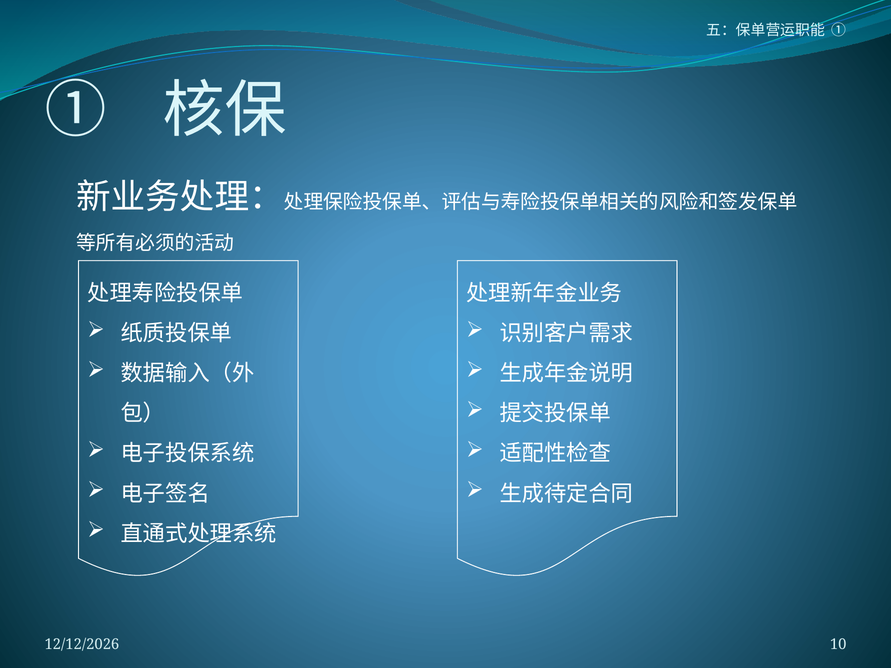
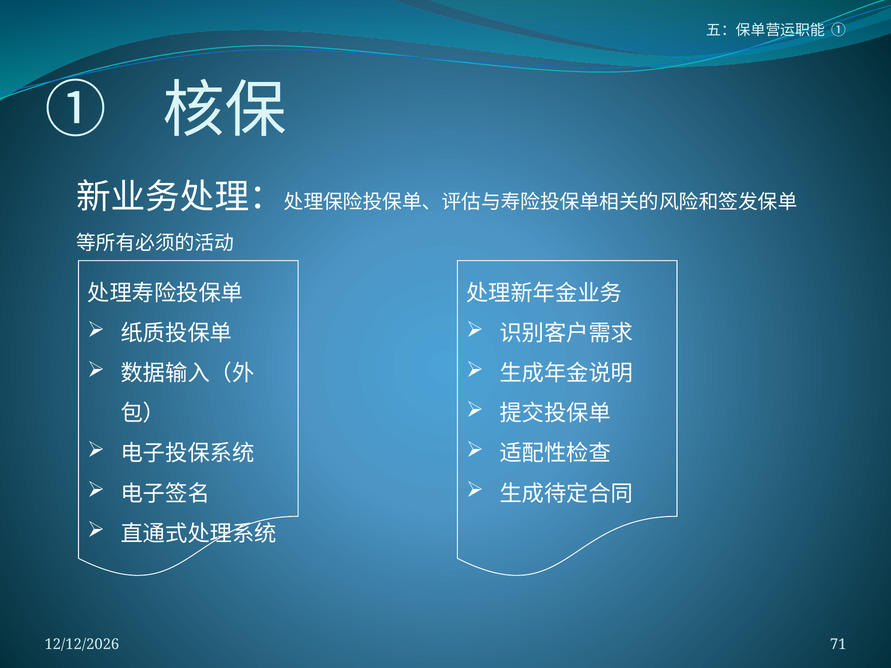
10: 10 -> 71
